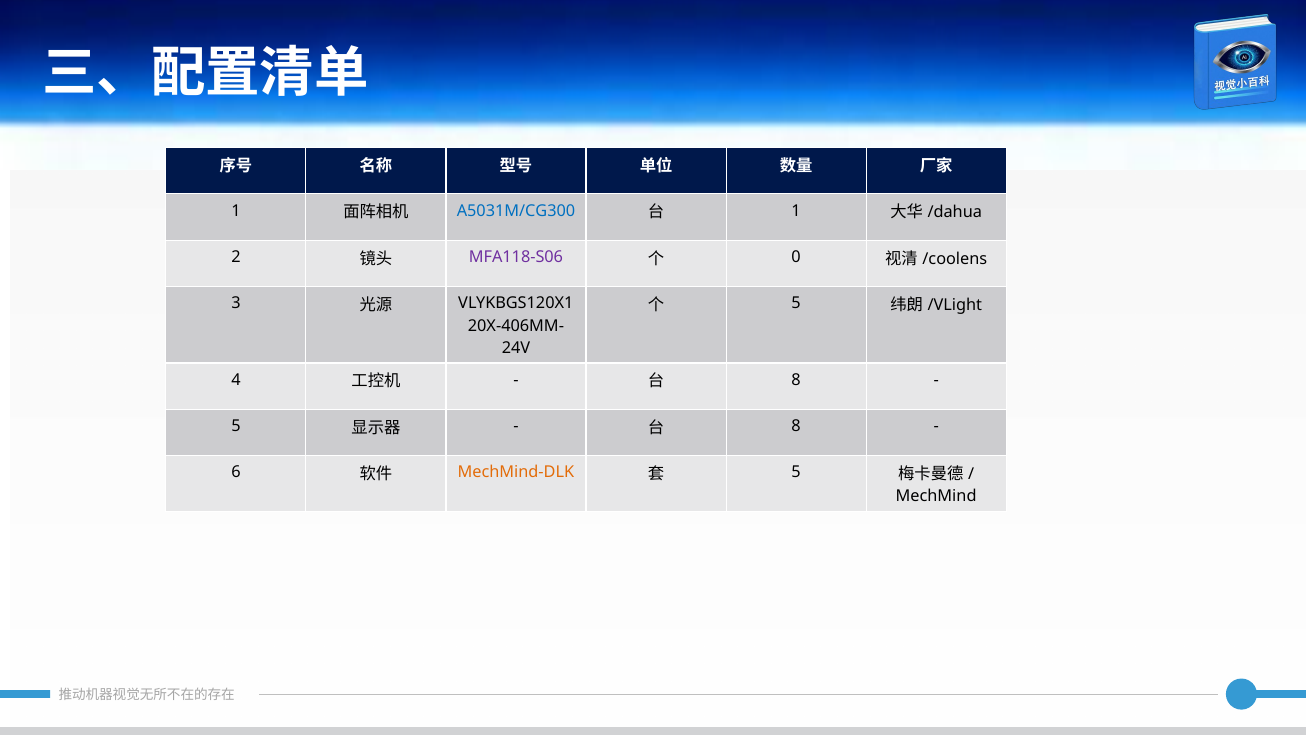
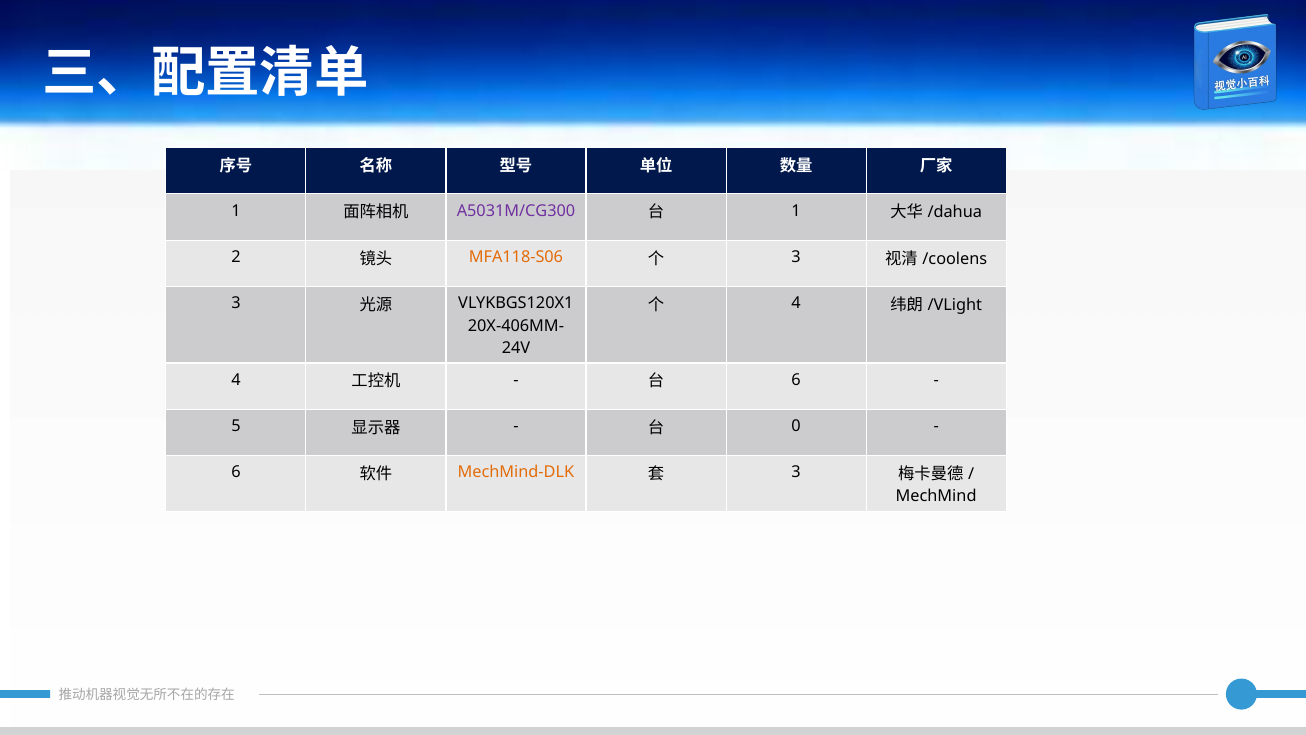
A5031M/CG300 colour: blue -> purple
MFA118-S06 colour: purple -> orange
0 at (796, 257): 0 -> 3
5 at (796, 303): 5 -> 4
8 at (796, 380): 8 -> 6
8 at (796, 426): 8 -> 0
5 at (796, 472): 5 -> 3
